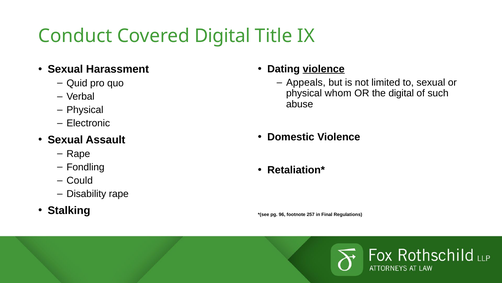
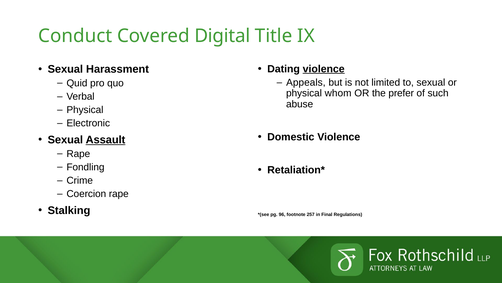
the digital: digital -> prefer
Assault underline: none -> present
Could: Could -> Crime
Disability: Disability -> Coercion
